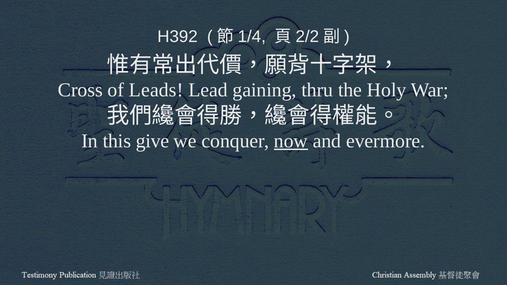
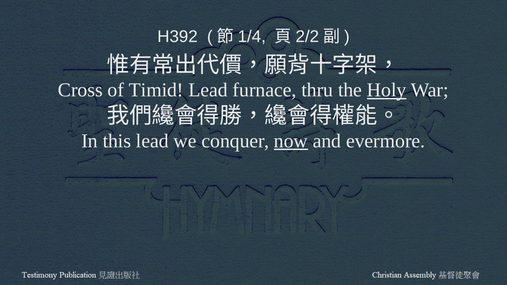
Leads: Leads -> Timid
gaining: gaining -> furnace
Holy underline: none -> present
this give: give -> lead
